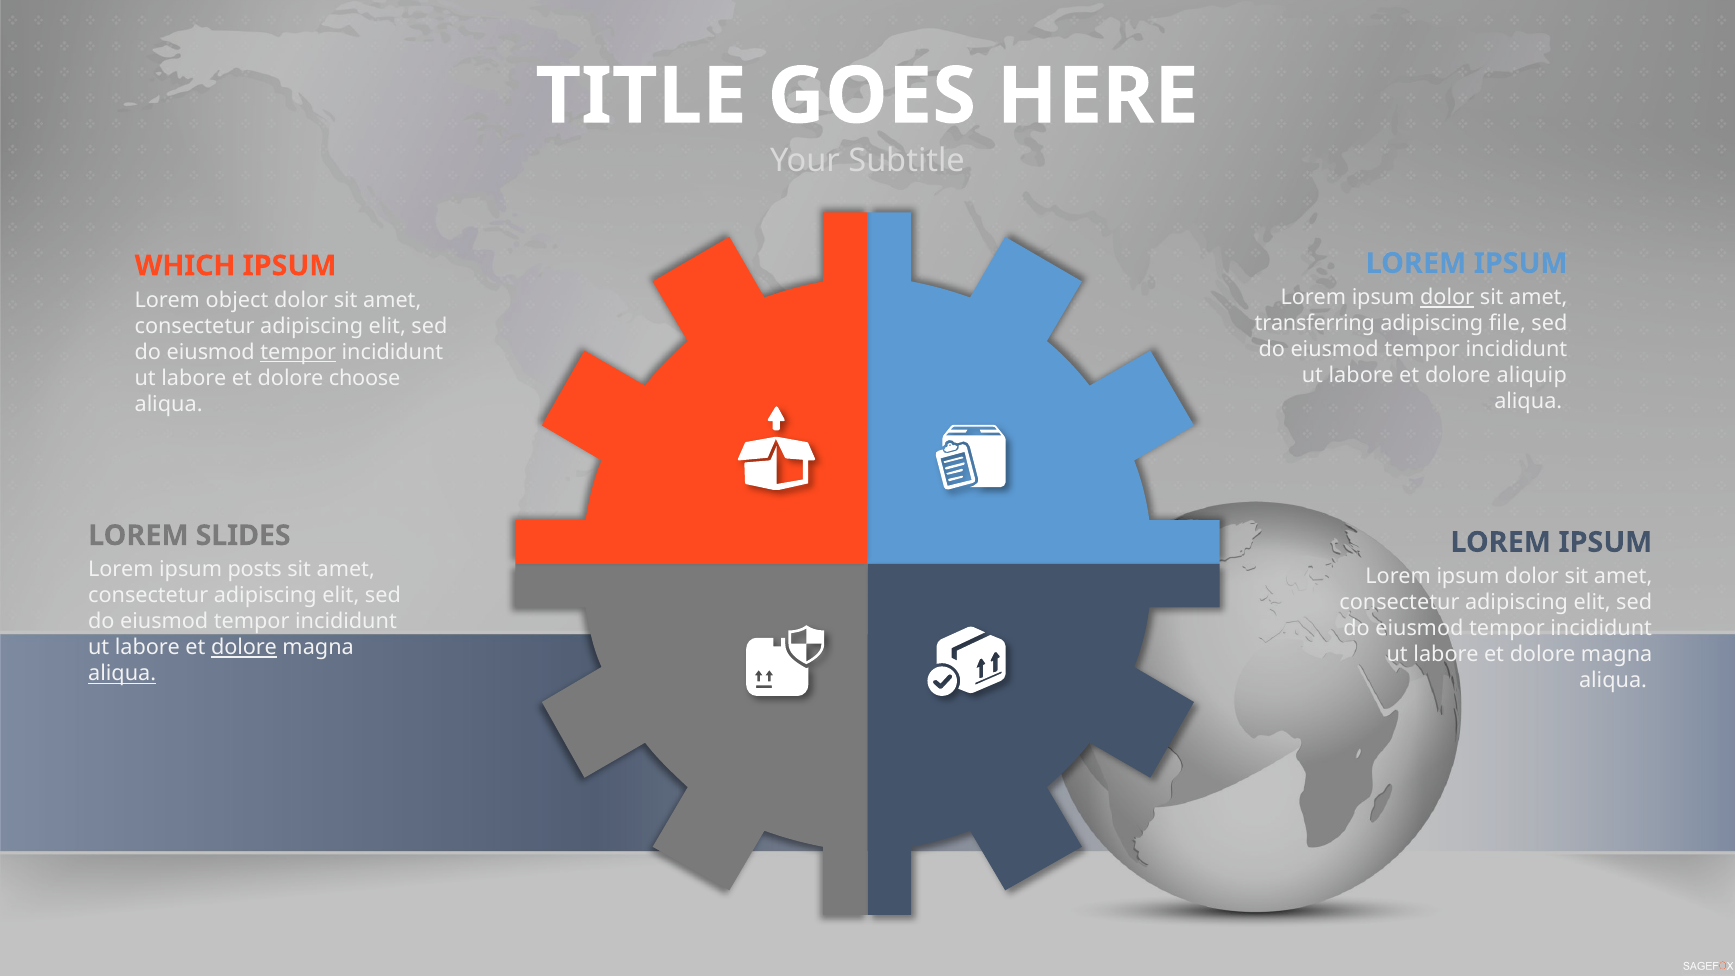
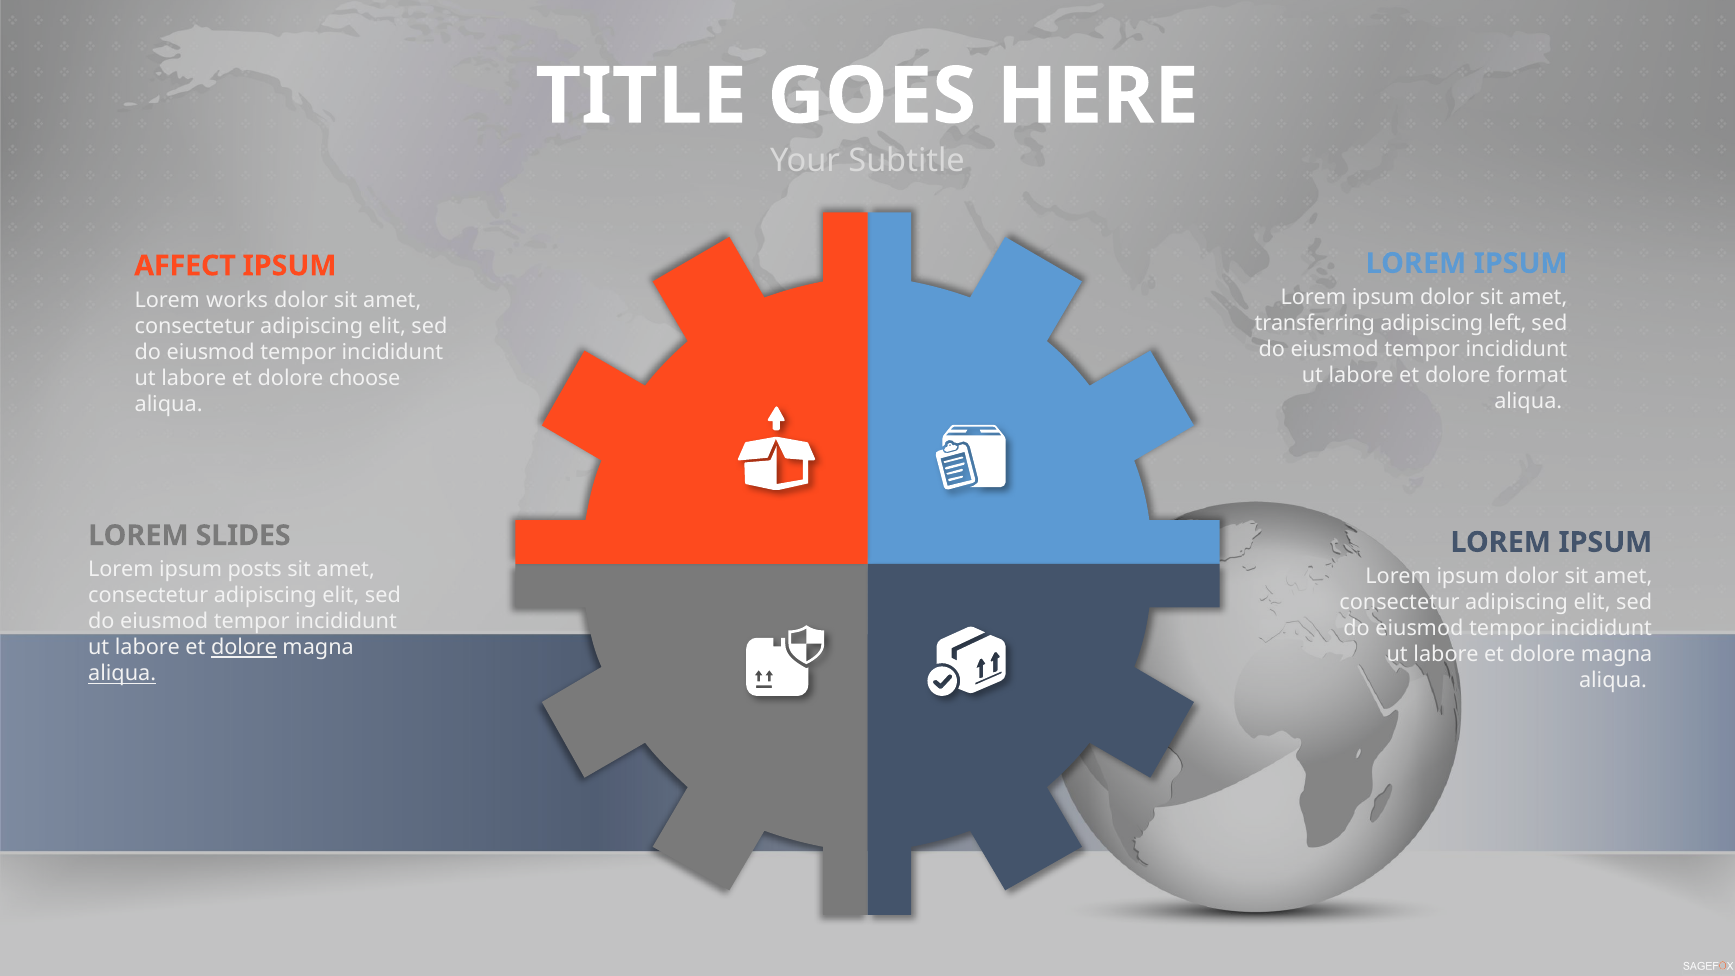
WHICH: WHICH -> AFFECT
dolor at (1447, 298) underline: present -> none
object: object -> works
file: file -> left
tempor at (298, 352) underline: present -> none
aliquip: aliquip -> format
